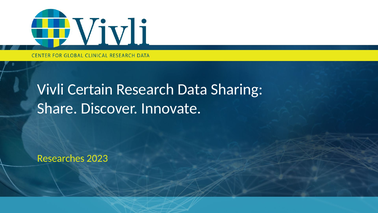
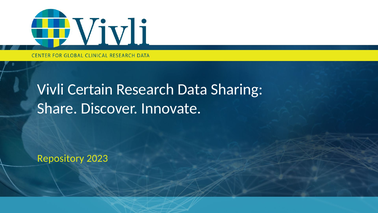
Researches: Researches -> Repository
